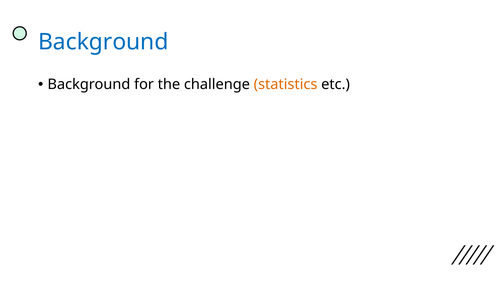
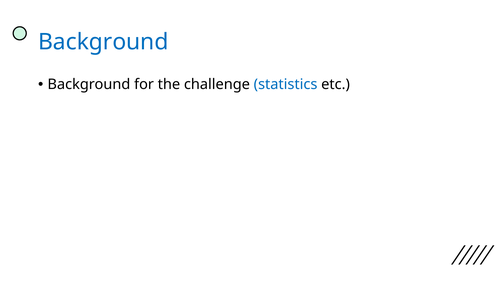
statistics colour: orange -> blue
